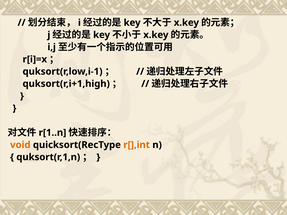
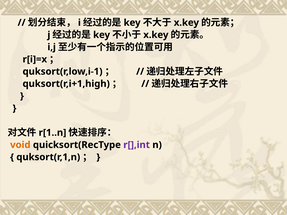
r[],int colour: orange -> purple
